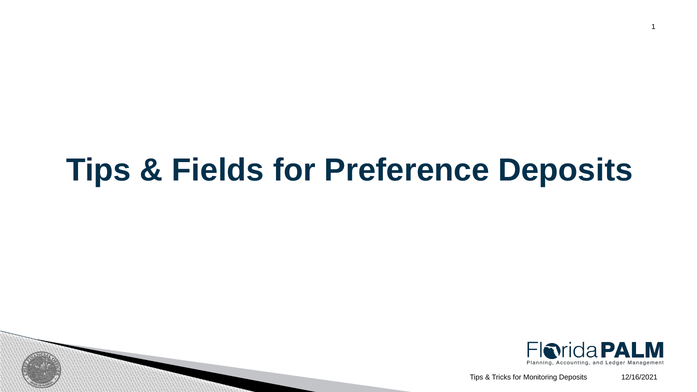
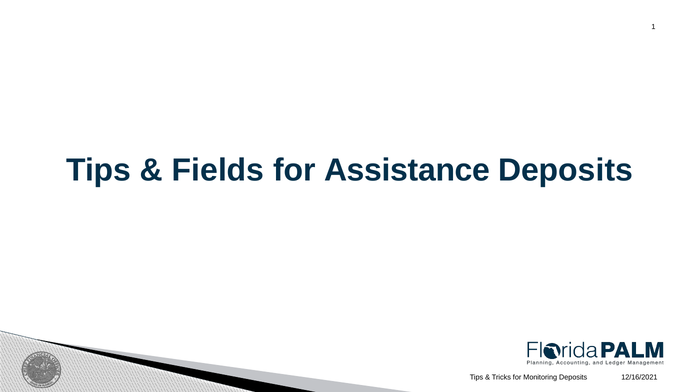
Preference: Preference -> Assistance
